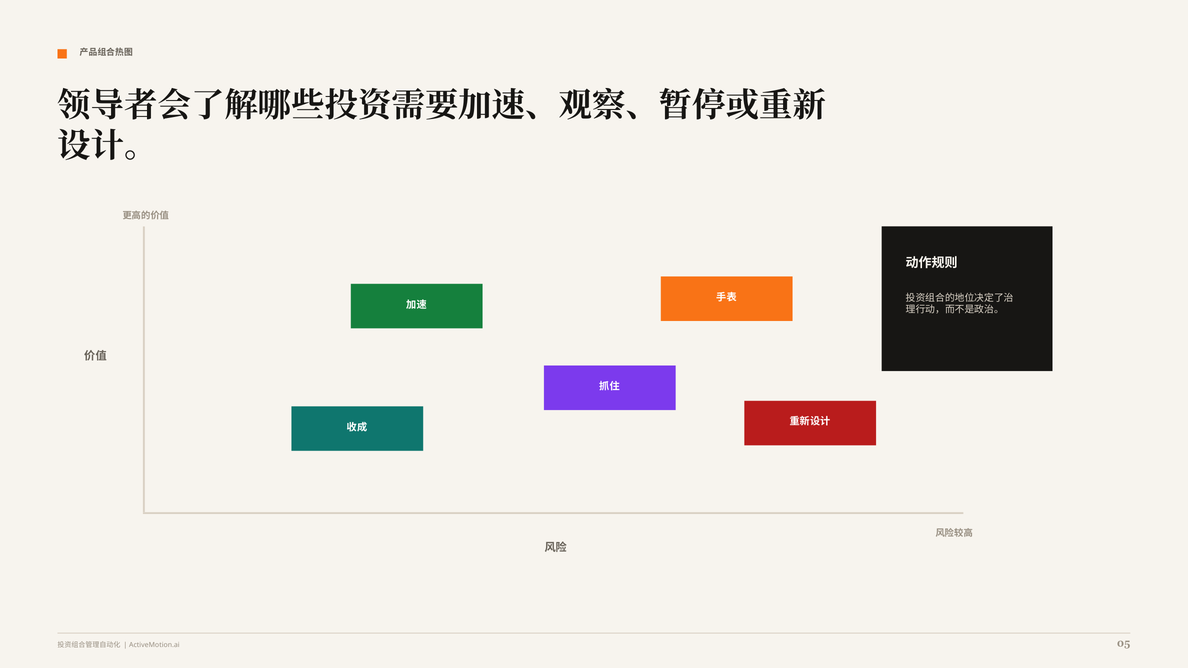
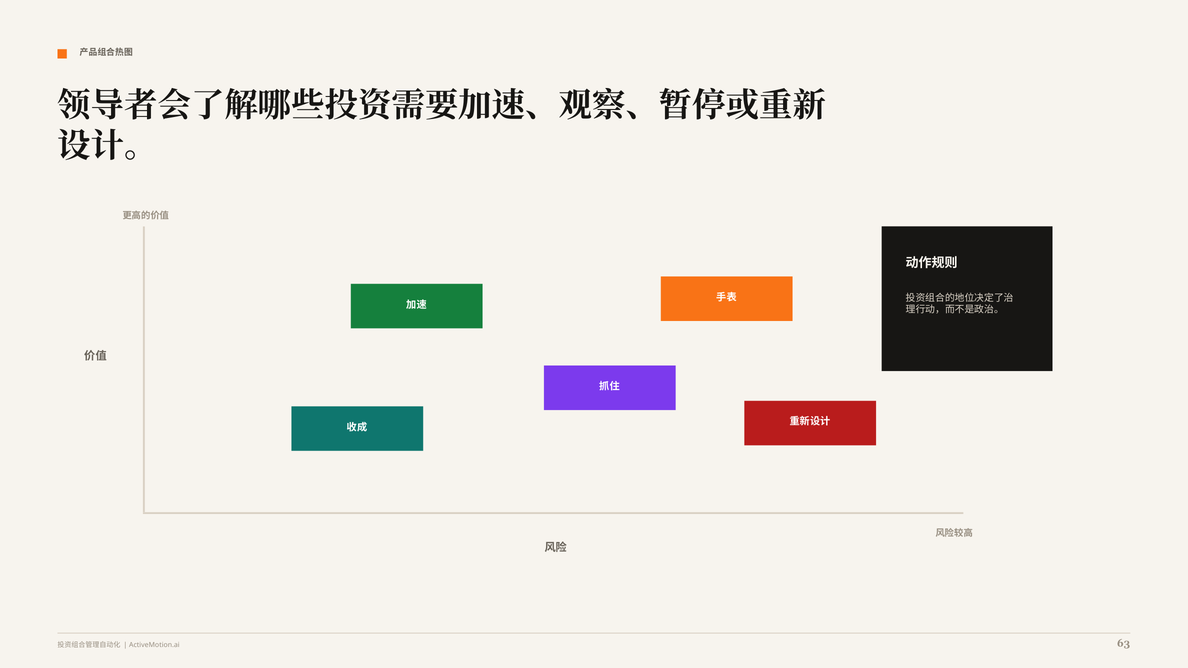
05: 05 -> 63
